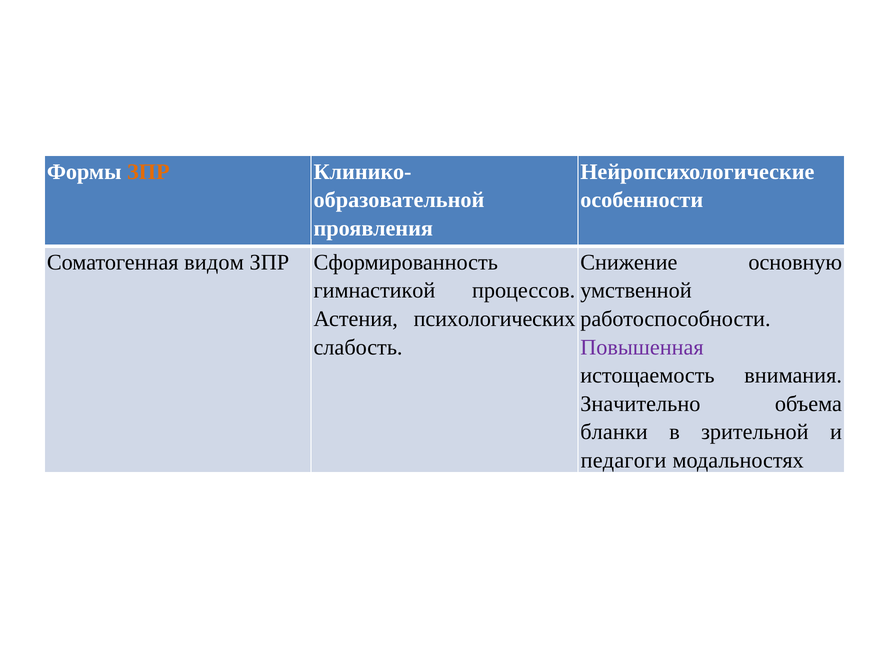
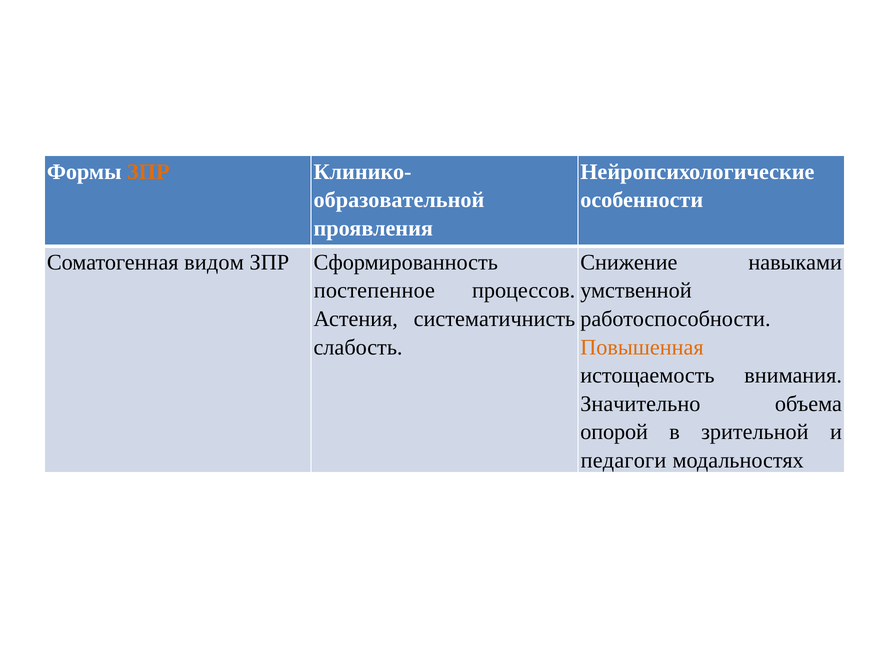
основную: основную -> навыками
гимнастикой: гимнастикой -> постепенное
психологических: психологических -> систематичнисть
Повышенная colour: purple -> orange
бланки: бланки -> опорой
